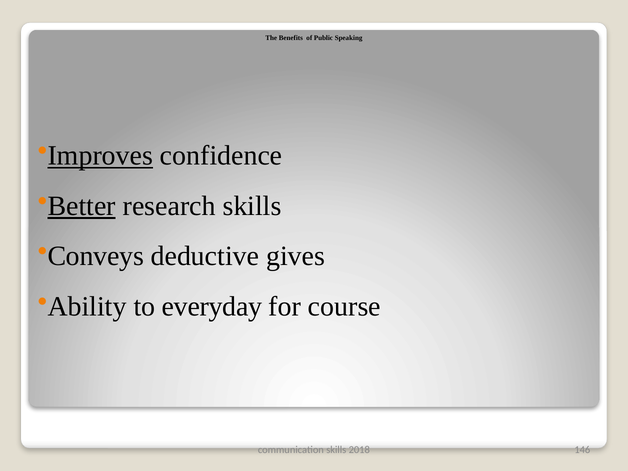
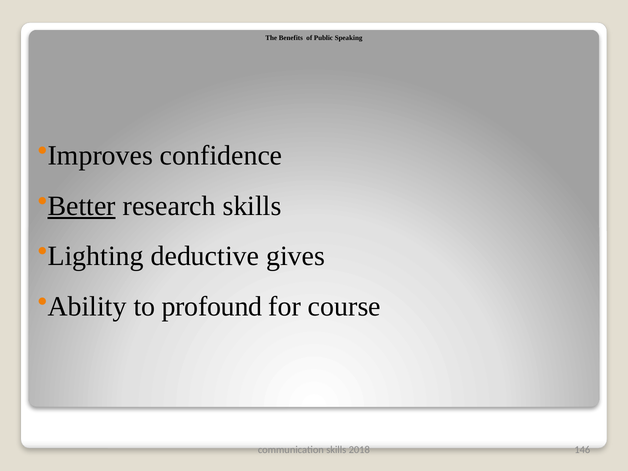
Improves underline: present -> none
Conveys: Conveys -> Lighting
everyday: everyday -> profound
